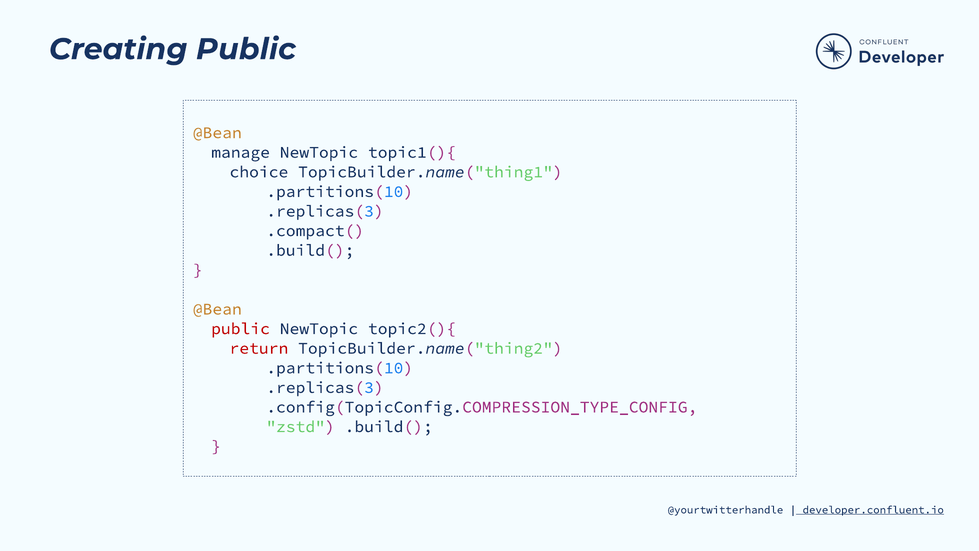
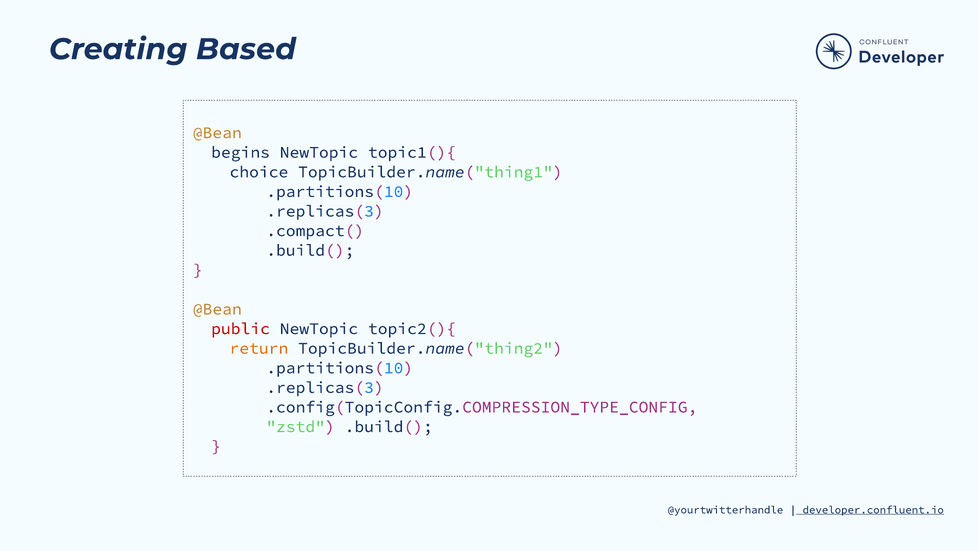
Creating Public: Public -> Based
manage: manage -> begins
return colour: red -> orange
